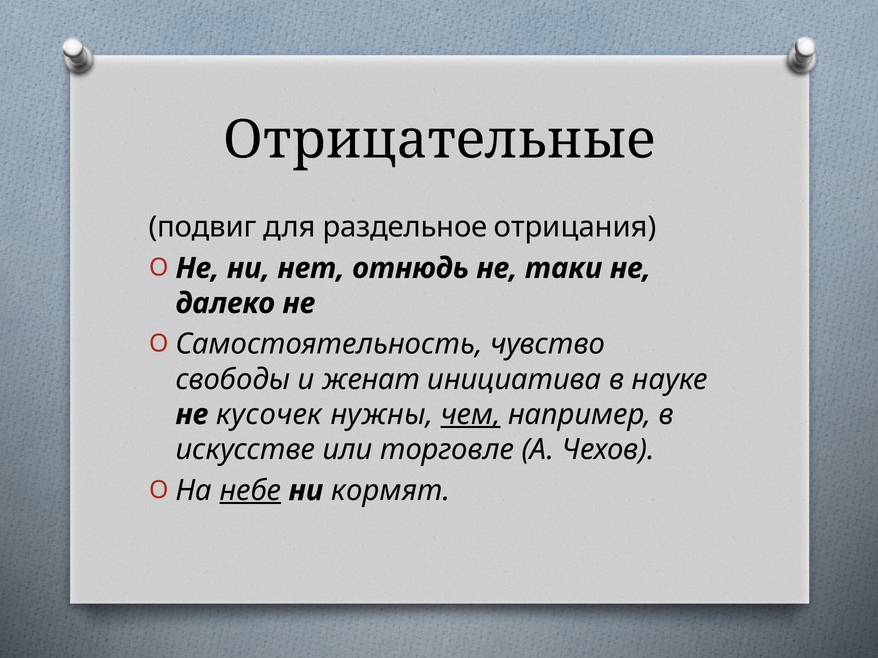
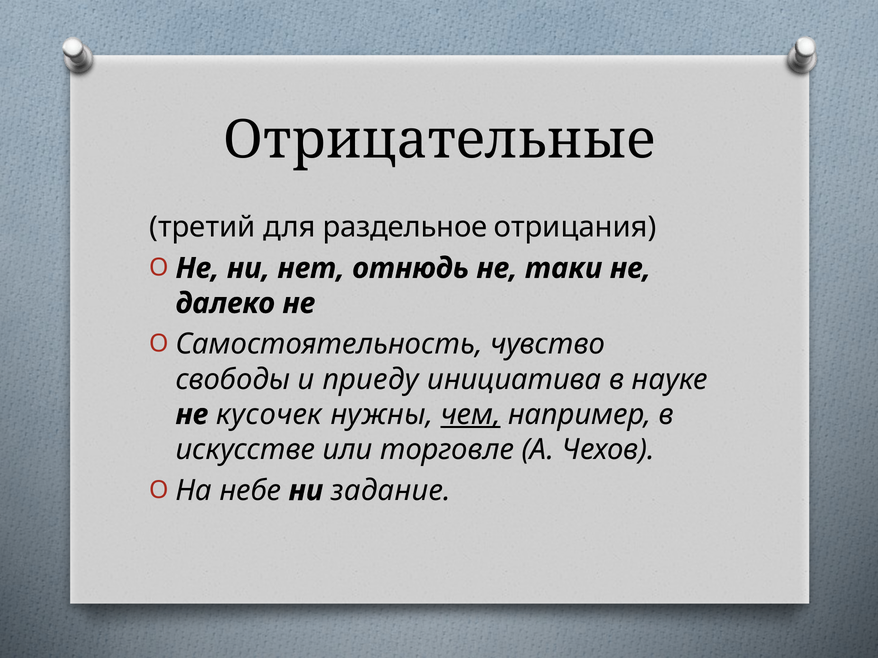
подвиг: подвиг -> третий
женат: женат -> приеду
небе underline: present -> none
кормят: кормят -> задание
